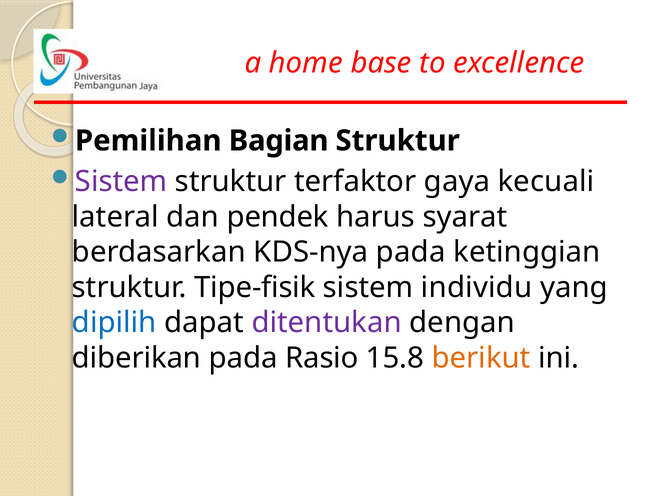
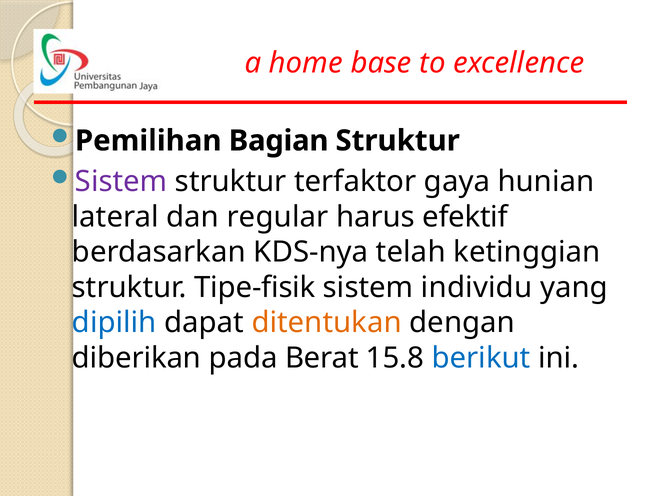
kecuali: kecuali -> hunian
pendek: pendek -> regular
syarat: syarat -> efektif
KDS-nya pada: pada -> telah
ditentukan colour: purple -> orange
Rasio: Rasio -> Berat
berikut colour: orange -> blue
